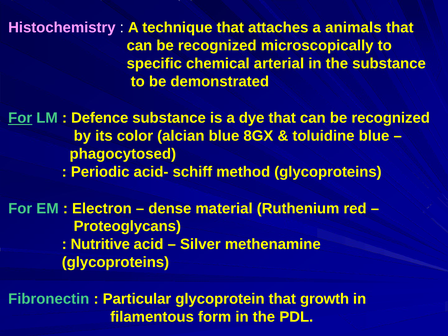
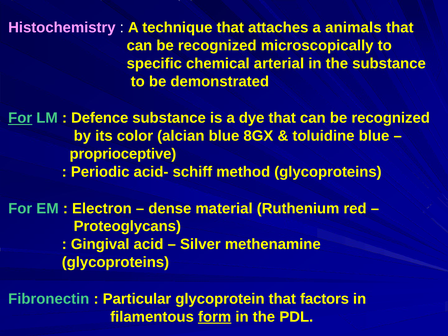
phagocytosed: phagocytosed -> proprioceptive
Nutritive: Nutritive -> Gingival
growth: growth -> factors
form underline: none -> present
